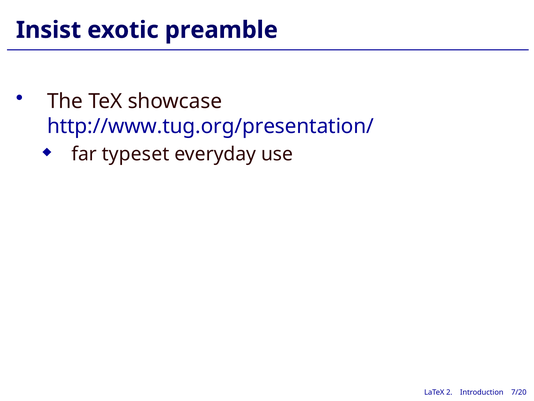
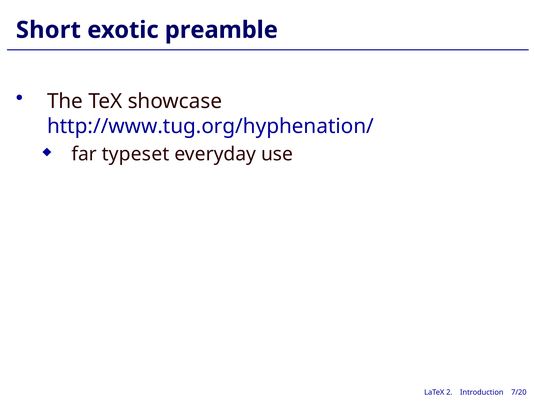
Insist: Insist -> Short
http://www.tug.org/presentation/: http://www.tug.org/presentation/ -> http://www.tug.org/hyphenation/
